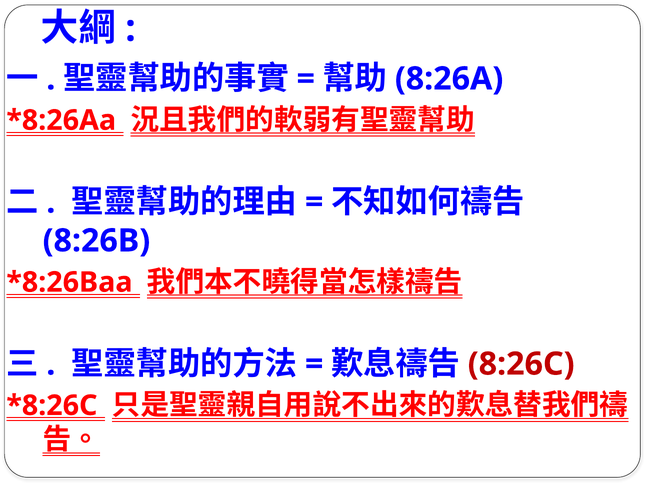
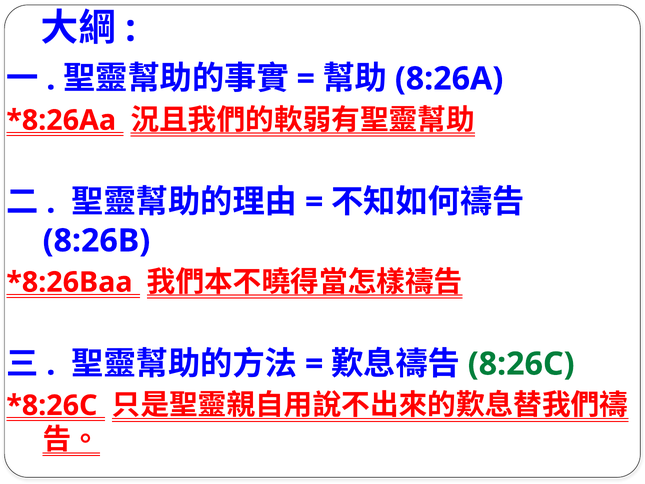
8:26C colour: red -> green
